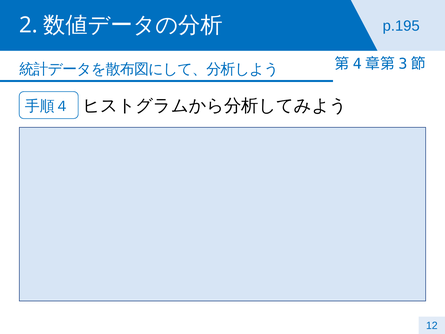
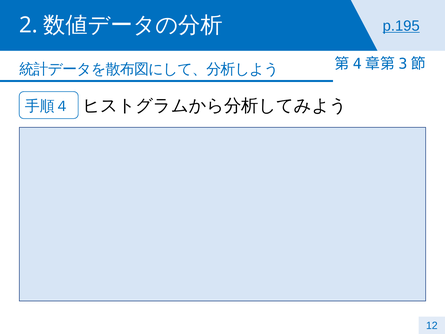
p.195 underline: none -> present
